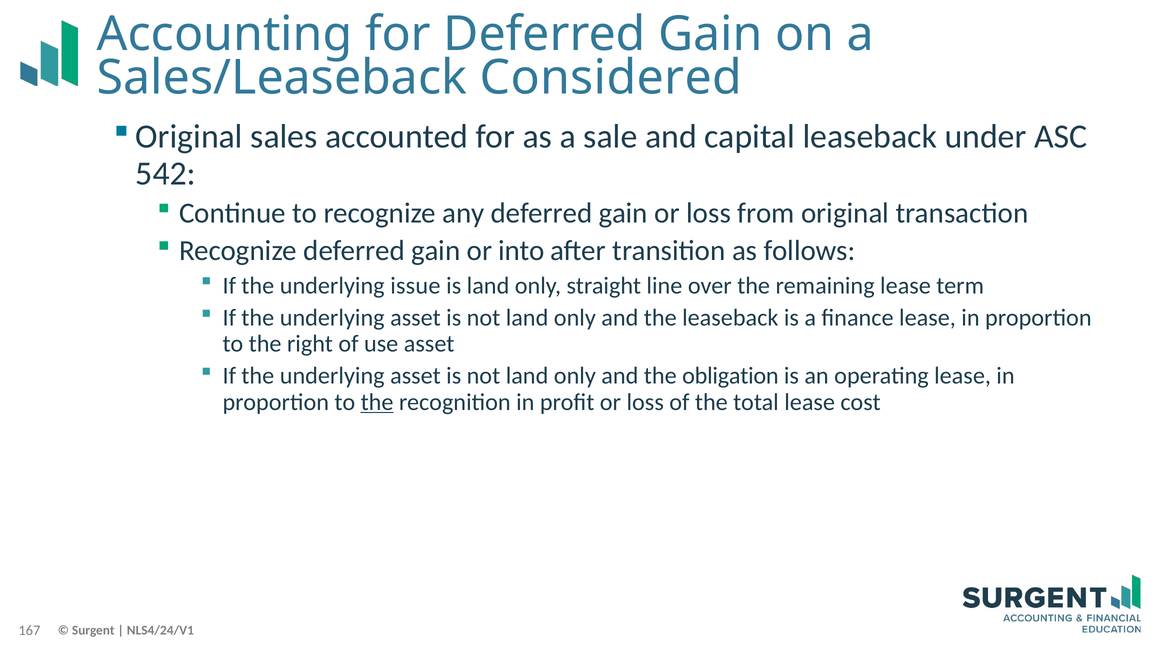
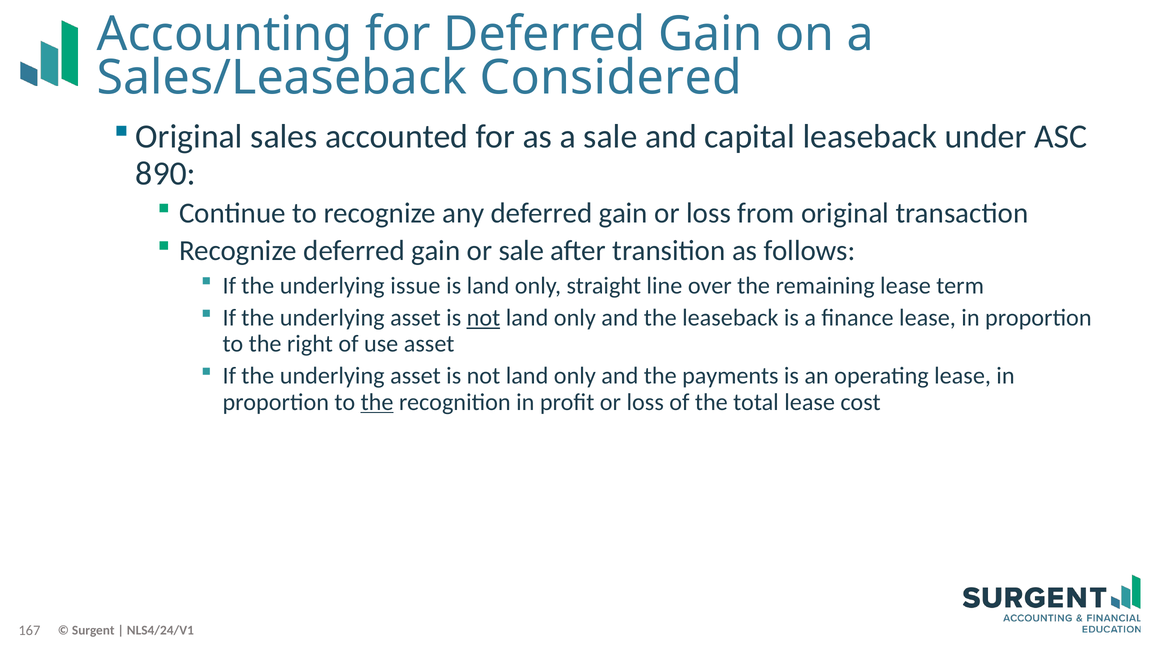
542: 542 -> 890
or into: into -> sale
not at (483, 318) underline: none -> present
obligation: obligation -> payments
